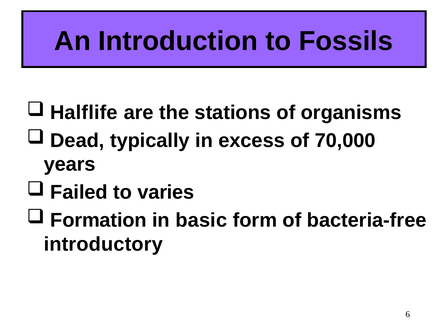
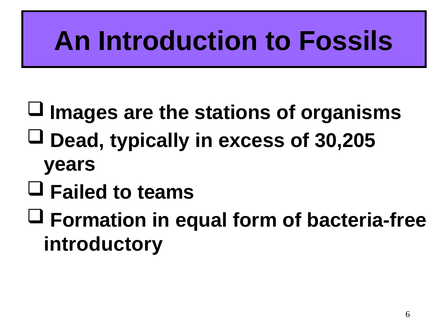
Halflife: Halflife -> Images
70,000: 70,000 -> 30,205
varies: varies -> teams
basic: basic -> equal
